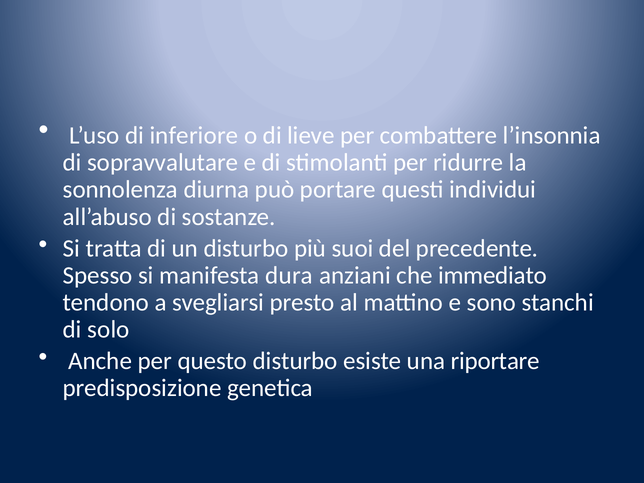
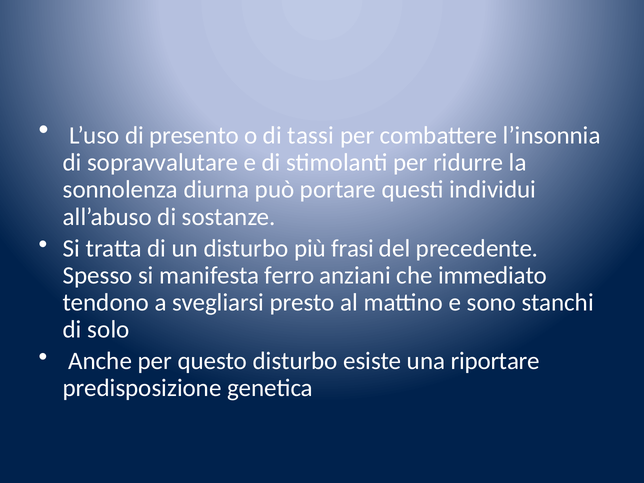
inferiore: inferiore -> presento
lieve: lieve -> tassi
suoi: suoi -> frasi
dura: dura -> ferro
